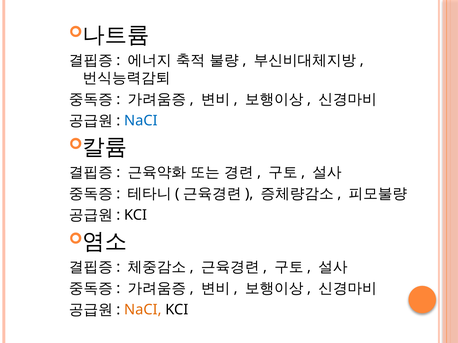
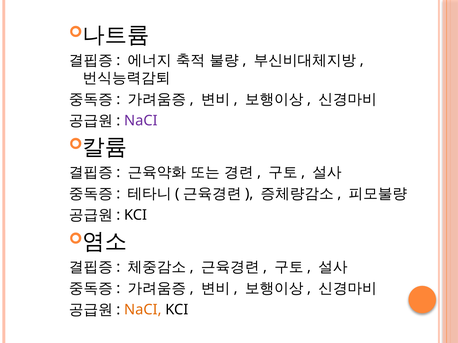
NaCI at (141, 121) colour: blue -> purple
